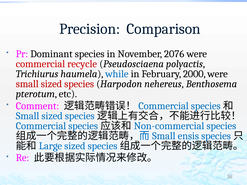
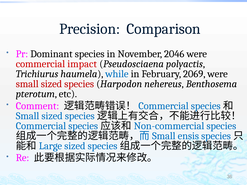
2076: 2076 -> 2046
recycle: recycle -> impact
2000: 2000 -> 2069
